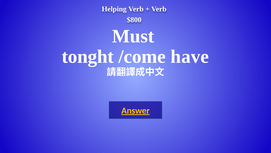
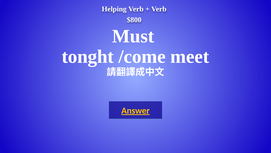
have: have -> meet
